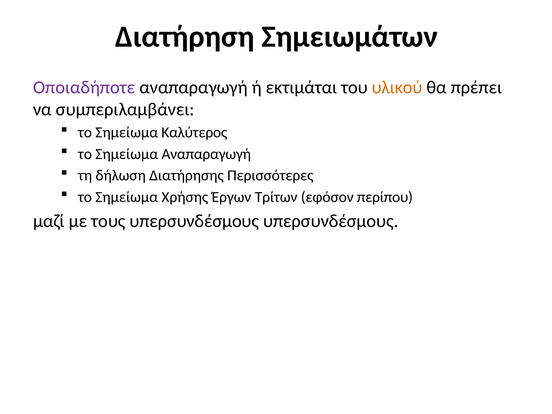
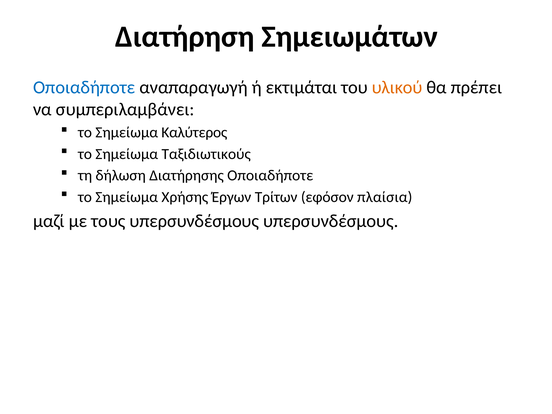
Οποιαδήποτε at (84, 87) colour: purple -> blue
Σημείωμα Αναπαραγωγή: Αναπαραγωγή -> Ταξιδιωτικούς
Διατήρησης Περισσότερες: Περισσότερες -> Οποιαδήποτε
περίπου: περίπου -> πλαίσια
